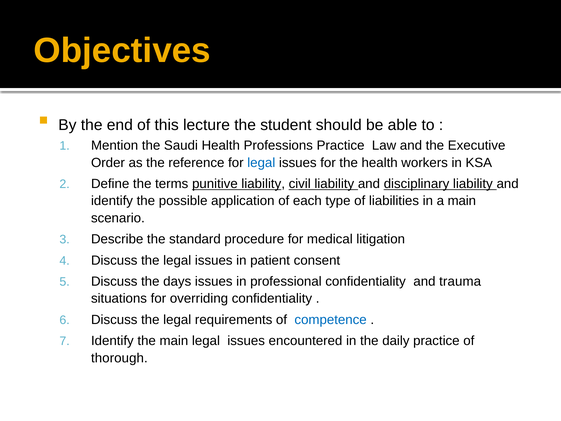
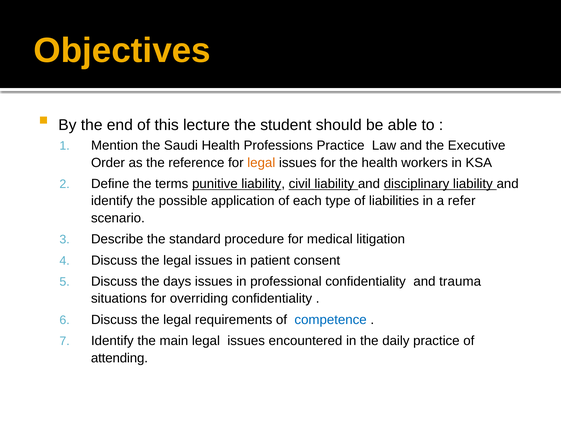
legal at (261, 163) colour: blue -> orange
a main: main -> refer
thorough: thorough -> attending
